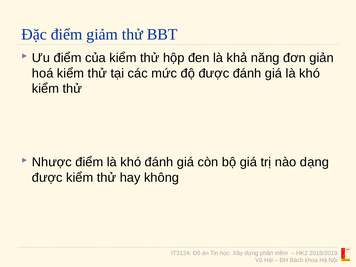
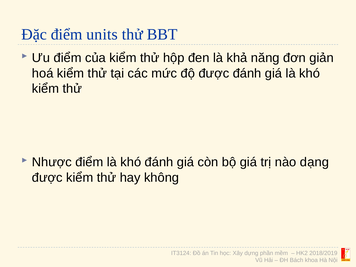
giảm: giảm -> units
